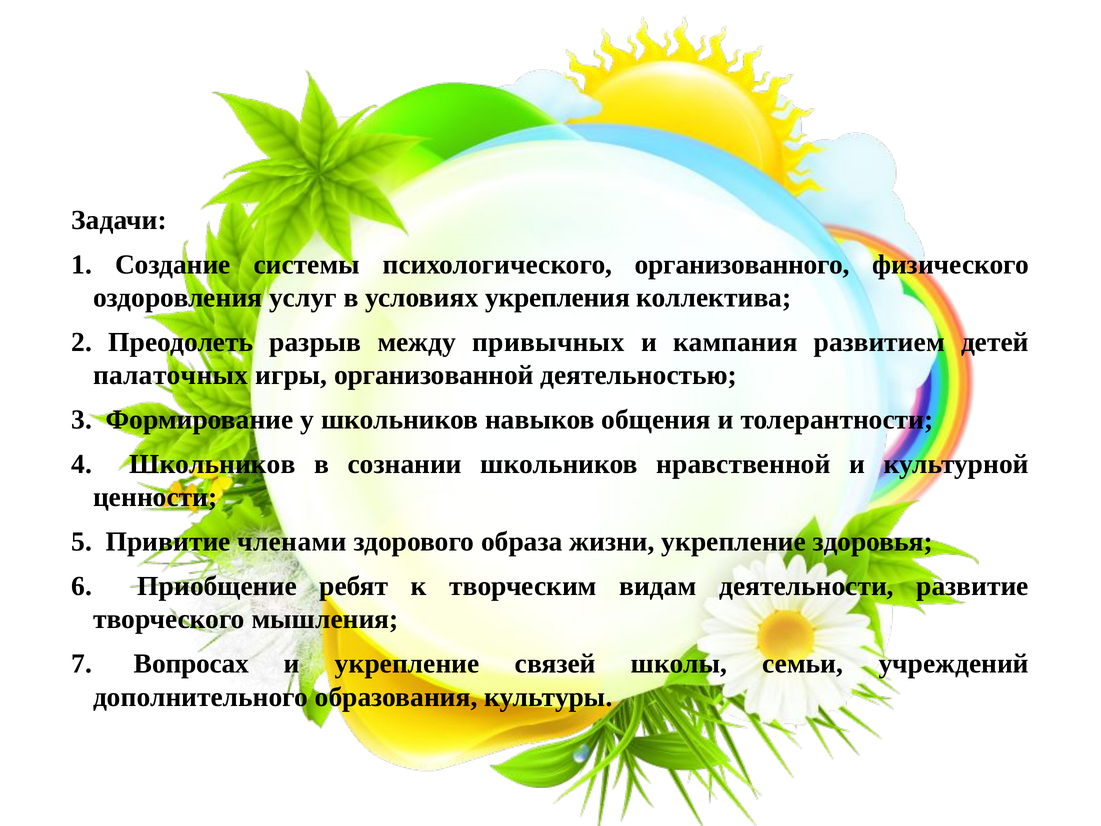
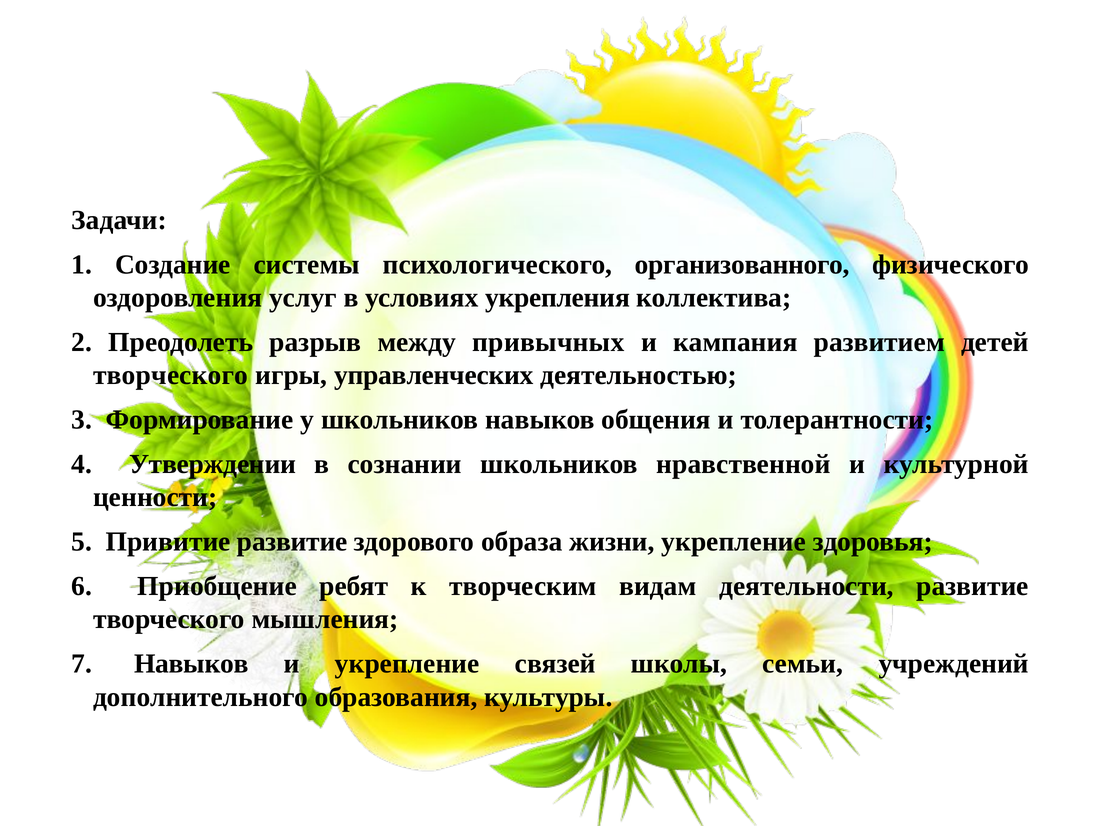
палаточных at (171, 375): палаточных -> творческого
организованной: организованной -> управленческих
4 Школьников: Школьников -> Утверждении
Привитие членами: членами -> развитие
7 Вопросах: Вопросах -> Навыков
